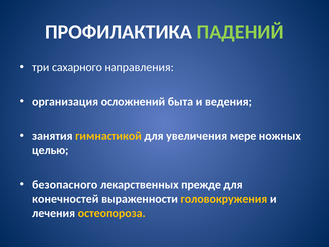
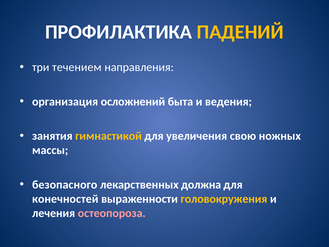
ПАДЕНИЙ colour: light green -> yellow
сахарного: сахарного -> течением
мере: мере -> свою
целью: целью -> массы
прежде: прежде -> должна
остеопороза colour: yellow -> pink
